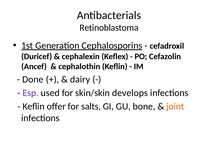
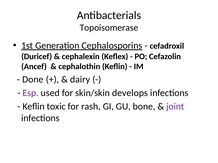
Retinoblastoma: Retinoblastoma -> Topoisomerase
offer: offer -> toxic
salts: salts -> rash
joint colour: orange -> purple
